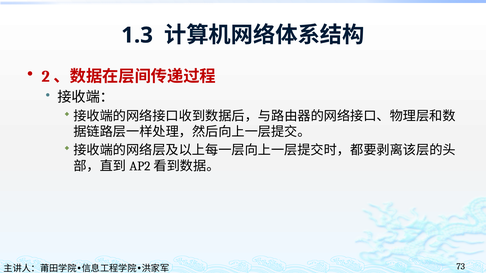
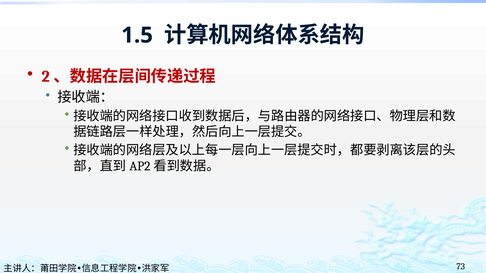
1.3: 1.3 -> 1.5
